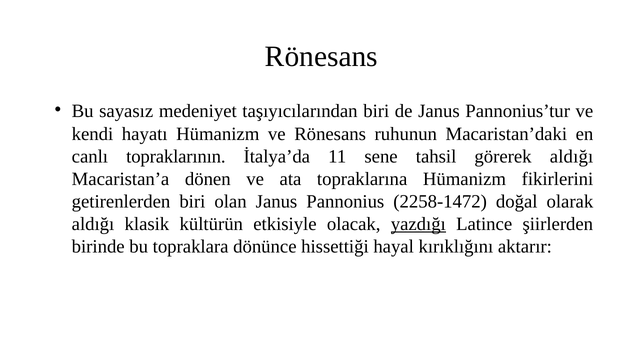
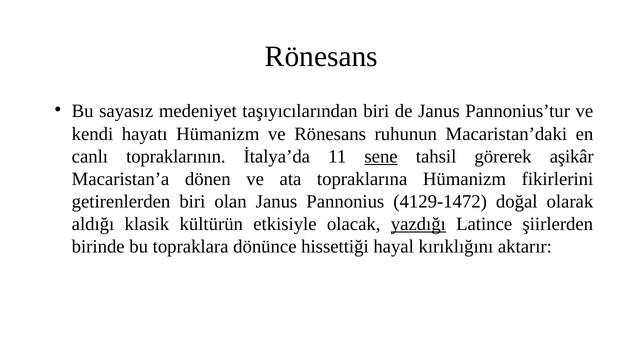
sene underline: none -> present
görerek aldığı: aldığı -> aşikâr
2258-1472: 2258-1472 -> 4129-1472
